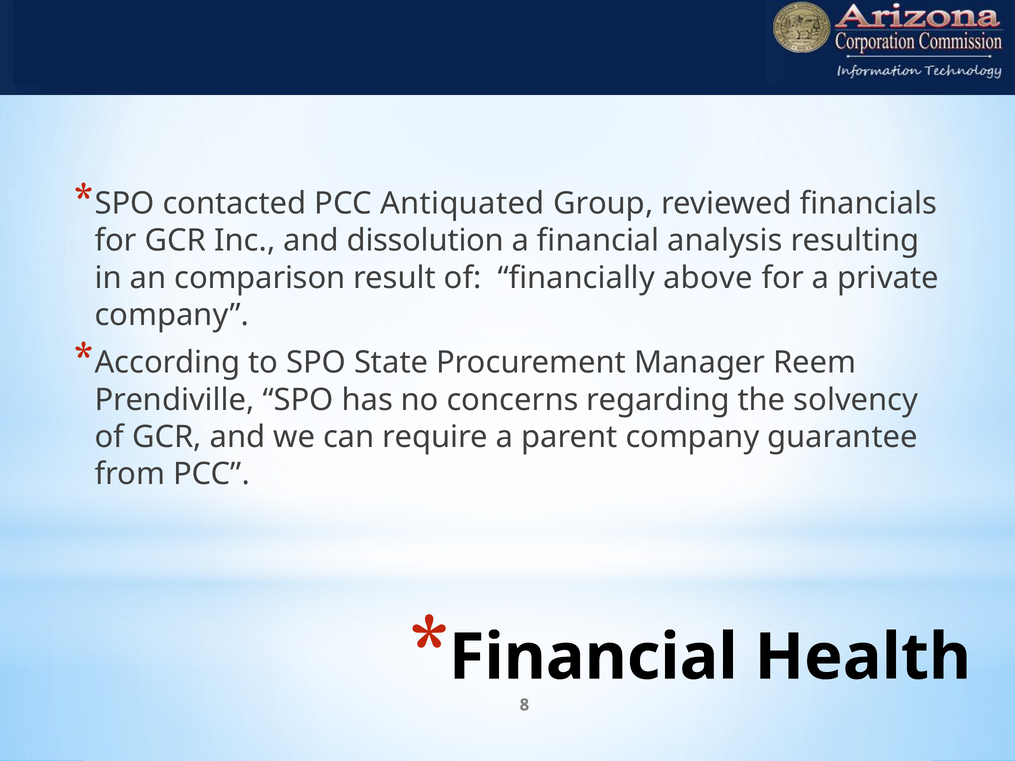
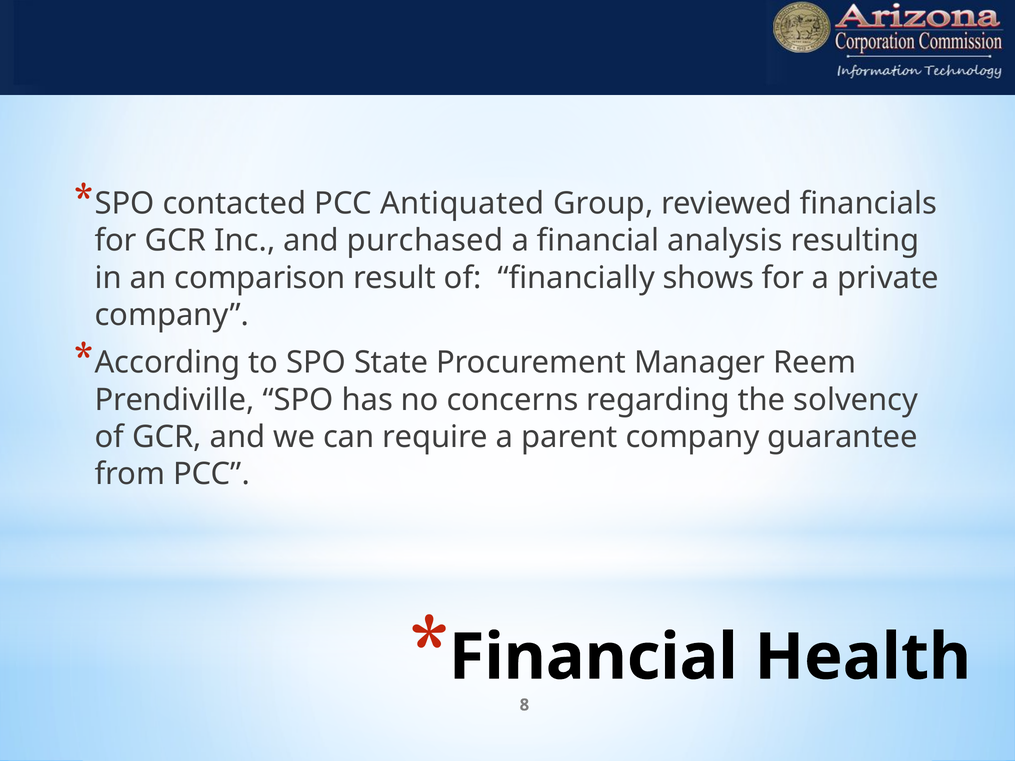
dissolution: dissolution -> purchased
above: above -> shows
